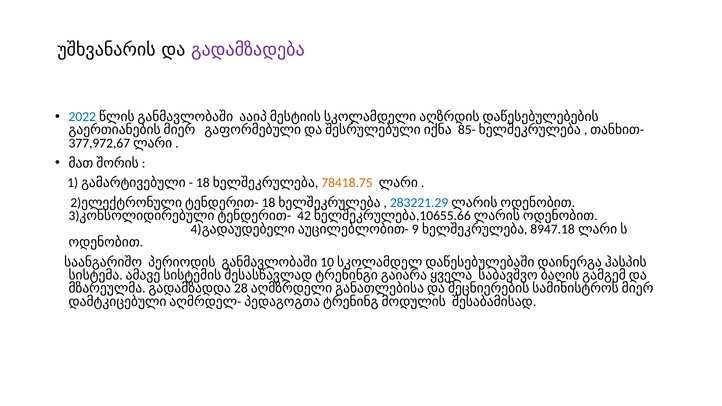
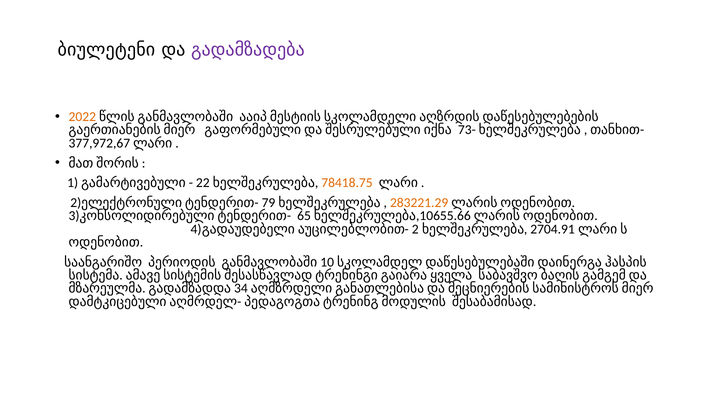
უშხვანარის: უშხვანარის -> ბიულეტენი
2022 colour: blue -> orange
85-: 85- -> 73-
18 at (203, 183): 18 -> 22
18 at (268, 203): 18 -> 79
283221.29 colour: blue -> orange
42: 42 -> 65
9 at (415, 229): 9 -> 2
8947.18: 8947.18 -> 2704.91
28: 28 -> 34
